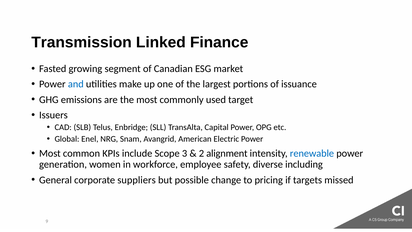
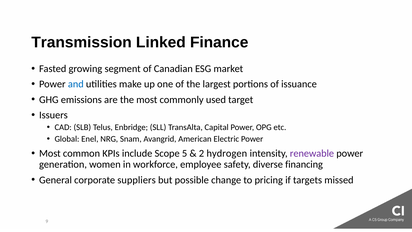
3: 3 -> 5
alignment: alignment -> hydrogen
renewable colour: blue -> purple
including: including -> financing
